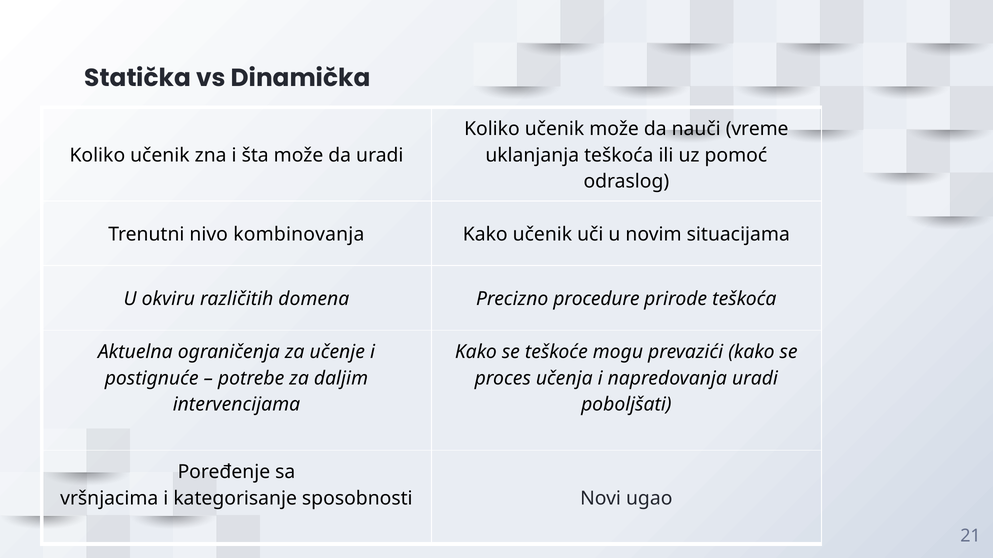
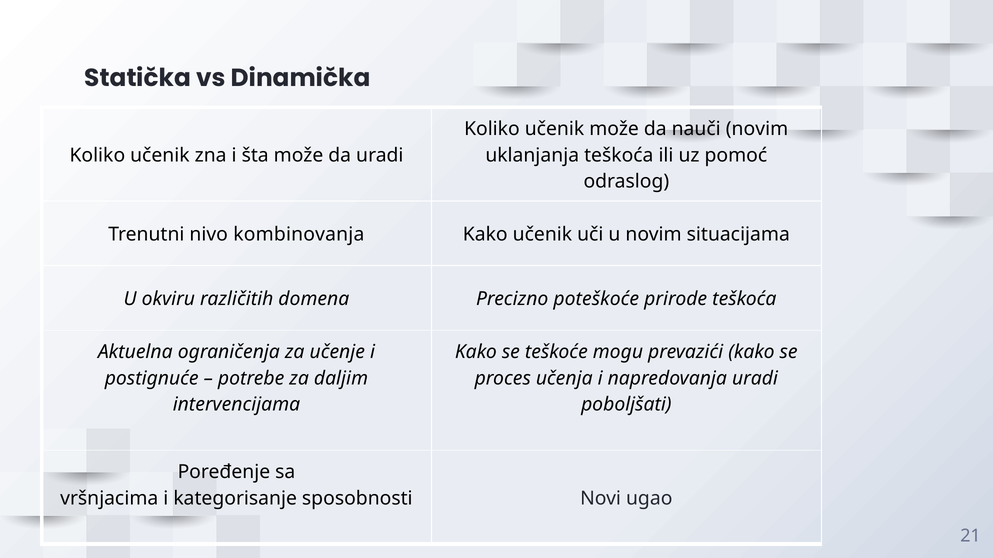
nauči vreme: vreme -> novim
procedure: procedure -> poteškoće
